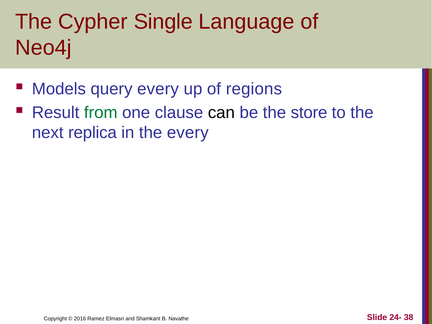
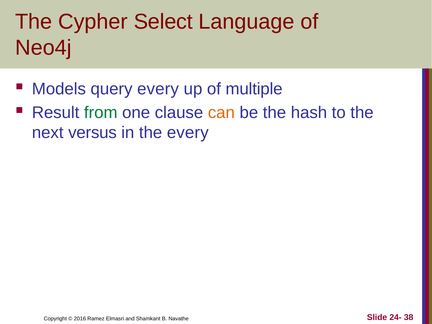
Single: Single -> Select
regions: regions -> multiple
can colour: black -> orange
store: store -> hash
replica: replica -> versus
